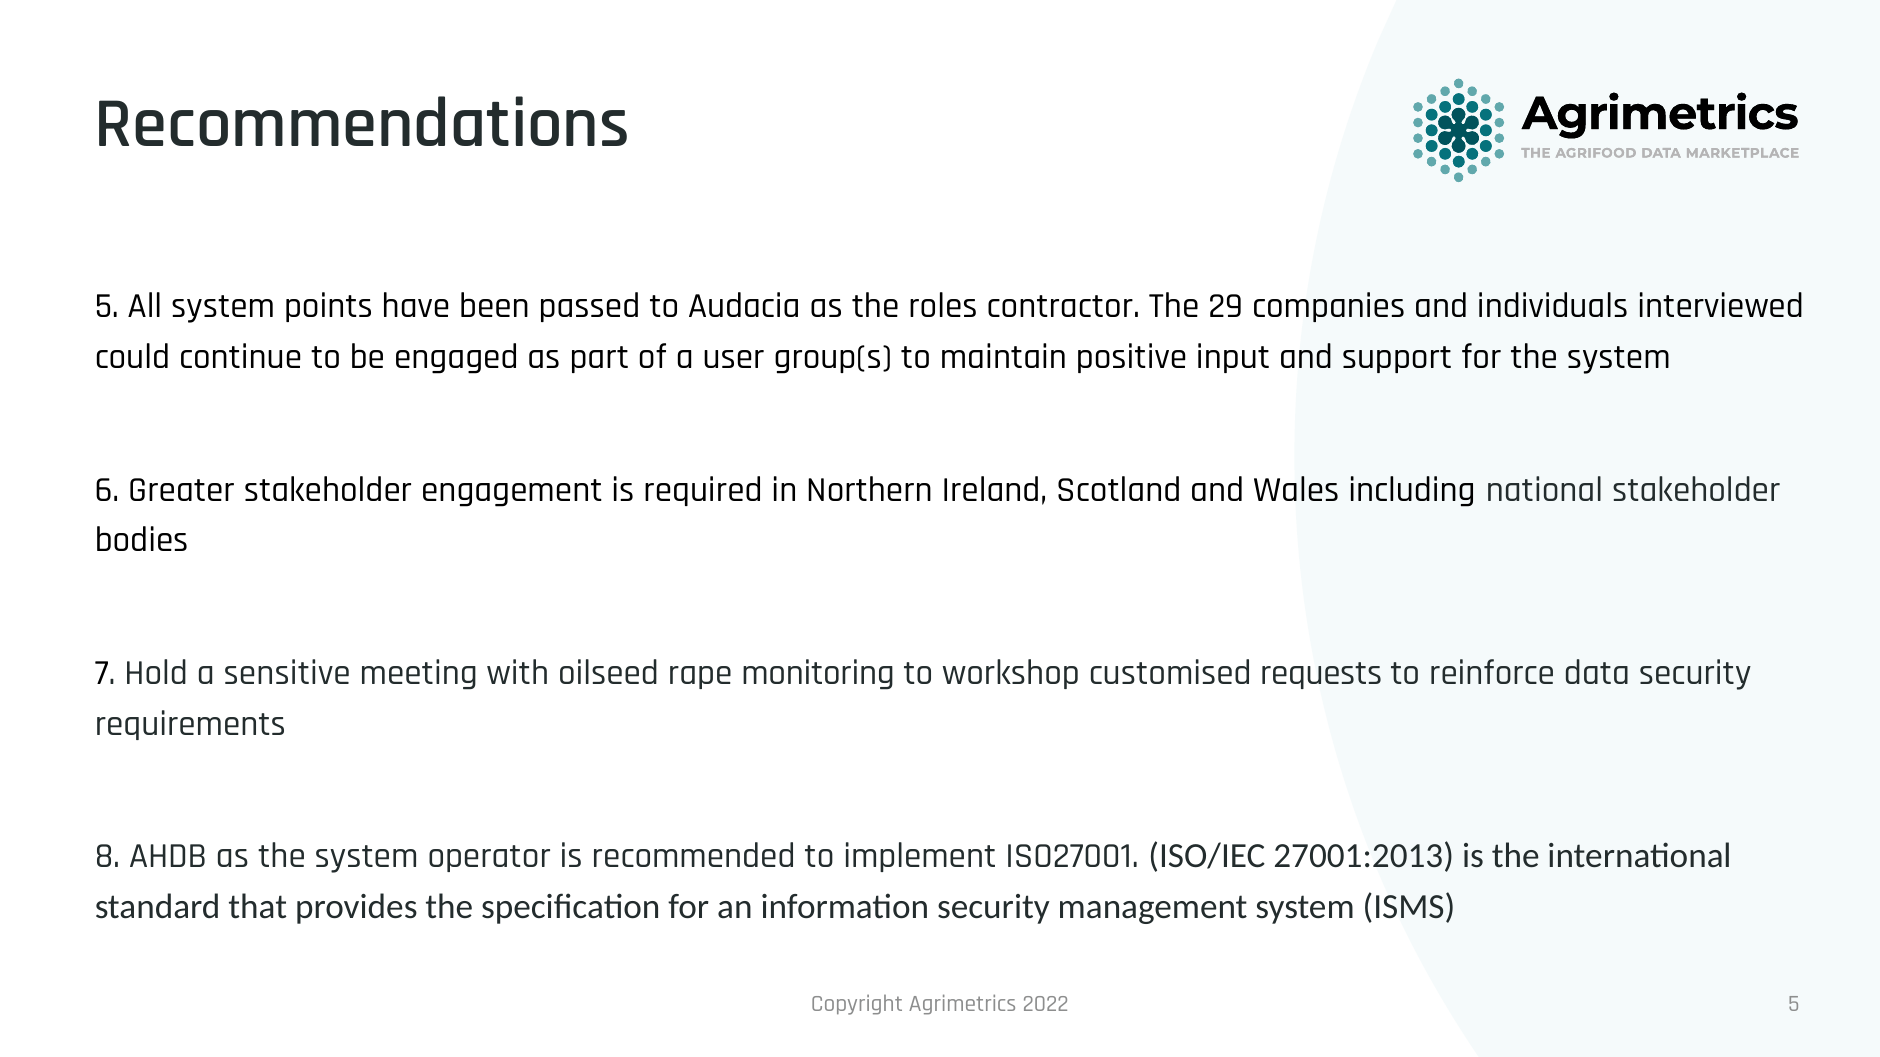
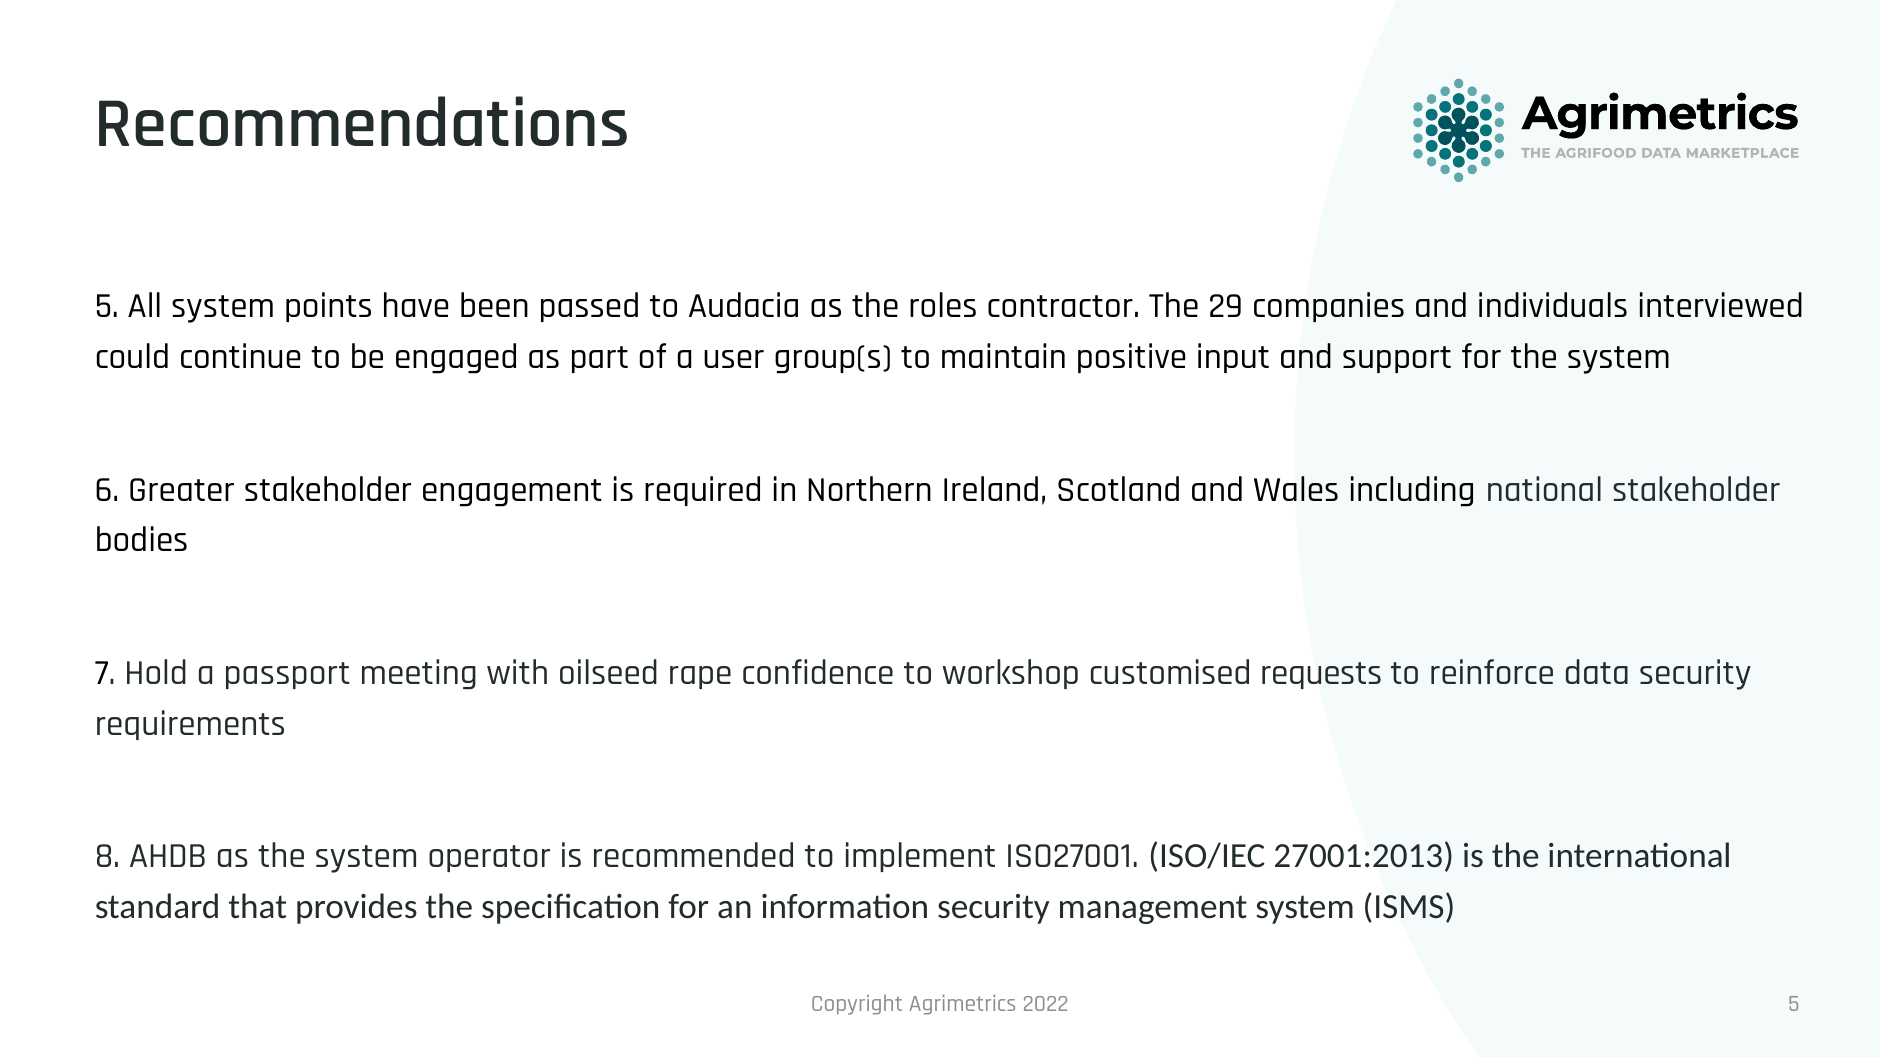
sensitive: sensitive -> passport
monitoring: monitoring -> confidence
